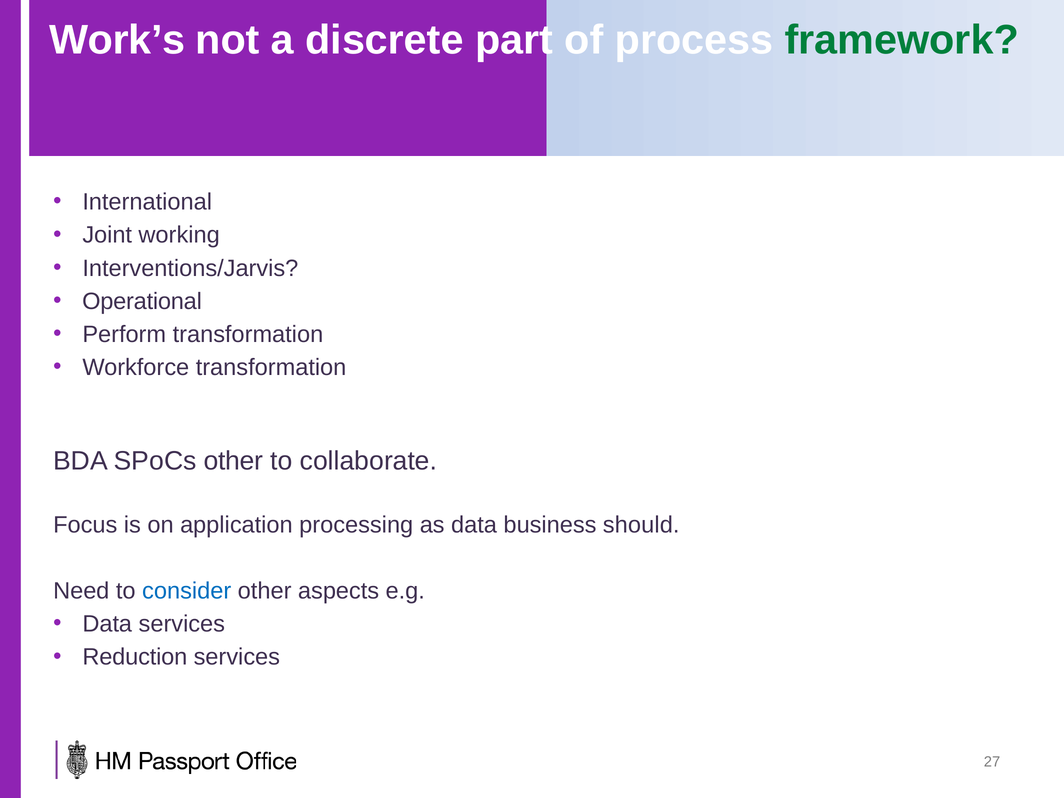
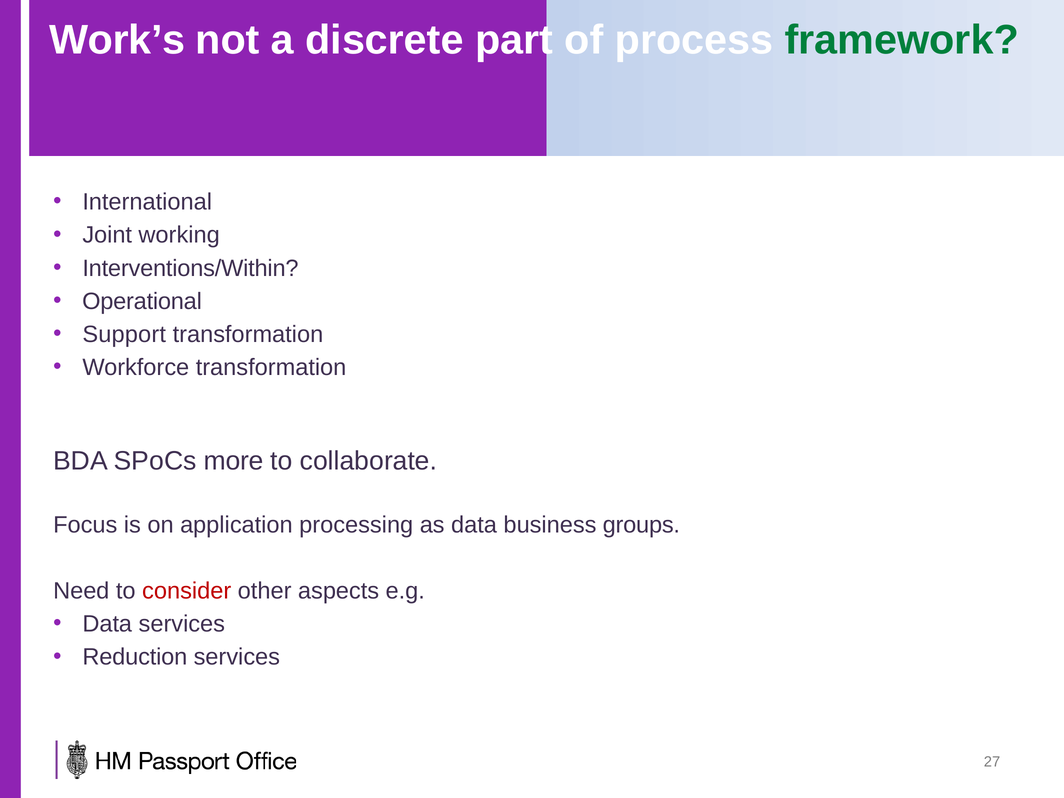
Interventions/Jarvis: Interventions/Jarvis -> Interventions/Within
Perform: Perform -> Support
SPoCs other: other -> more
should: should -> groups
consider colour: blue -> red
